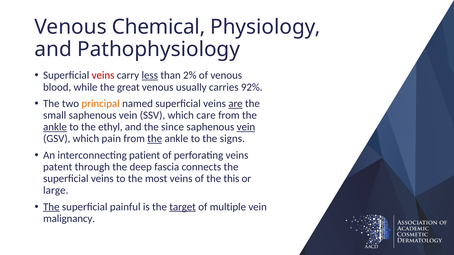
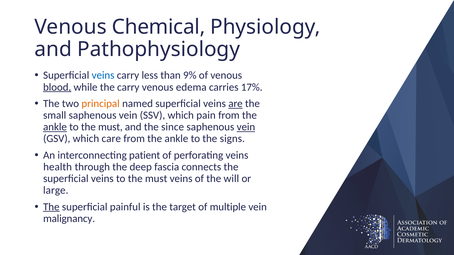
veins at (103, 75) colour: red -> blue
less underline: present -> none
2%: 2% -> 9%
blood underline: none -> present
the great: great -> carry
usually: usually -> edema
92%: 92% -> 17%
care: care -> pain
ethyl at (110, 127): ethyl -> must
pain: pain -> care
the at (155, 139) underline: present -> none
patent: patent -> health
veins to the most: most -> must
this: this -> will
target underline: present -> none
